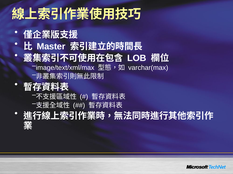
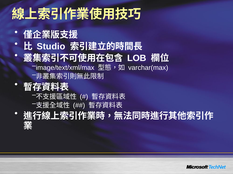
Master: Master -> Studio
